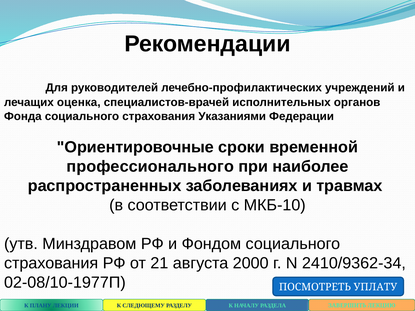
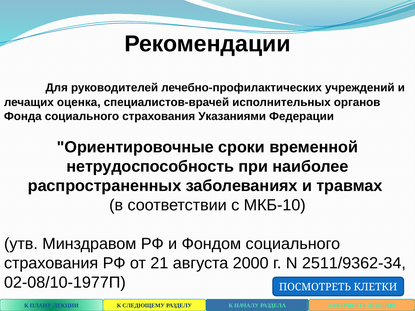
профессионального: профессионального -> нетрудоспособность
2410/9362-34: 2410/9362-34 -> 2511/9362-34
УПЛАТУ: УПЛАТУ -> КЛЕТКИ
